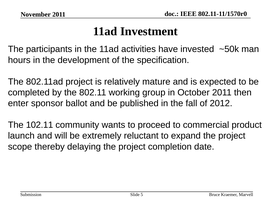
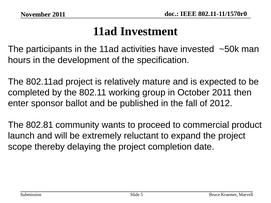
102.11: 102.11 -> 802.81
